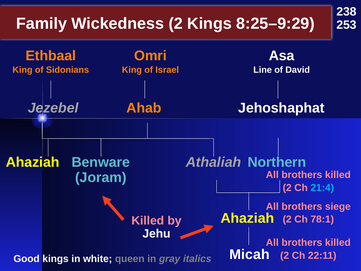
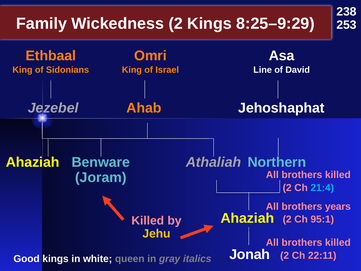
siege: siege -> years
78:1: 78:1 -> 95:1
Jehu colour: white -> yellow
Micah: Micah -> Jonah
